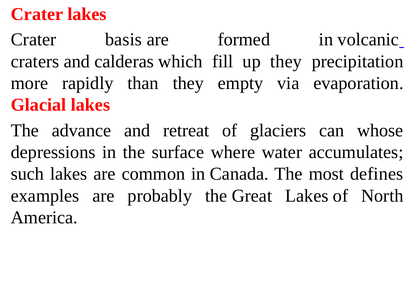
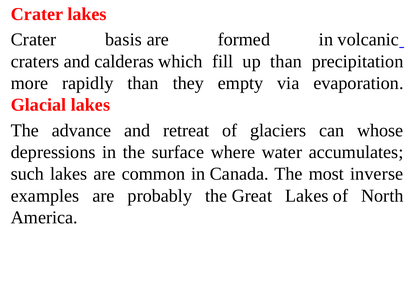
up they: they -> than
defines: defines -> inverse
